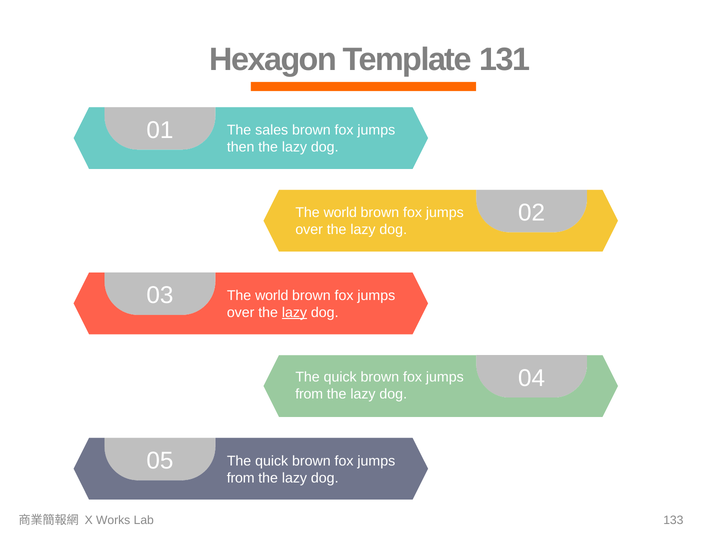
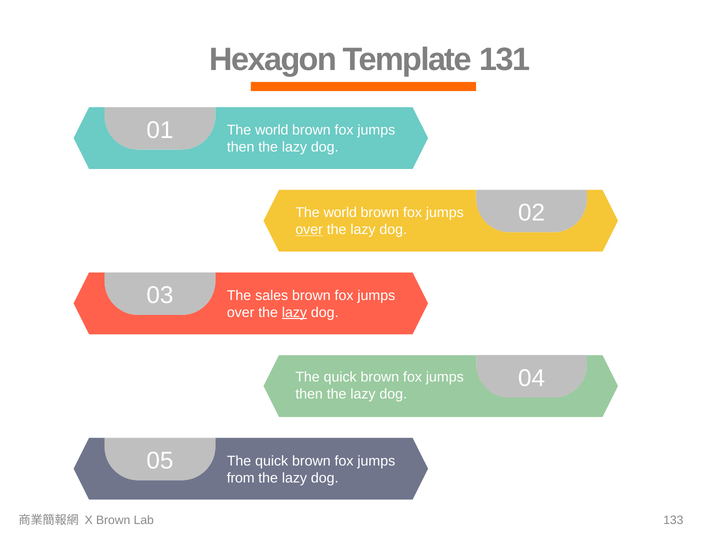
sales at (272, 130): sales -> world
over at (309, 230) underline: none -> present
world at (272, 296): world -> sales
from at (309, 394): from -> then
X Works: Works -> Brown
